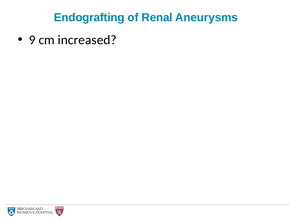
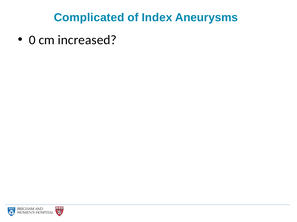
Endografting: Endografting -> Complicated
Renal: Renal -> Index
9: 9 -> 0
